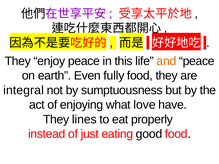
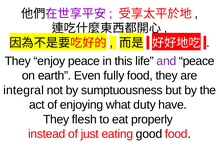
and colour: orange -> purple
love: love -> duty
lines: lines -> flesh
